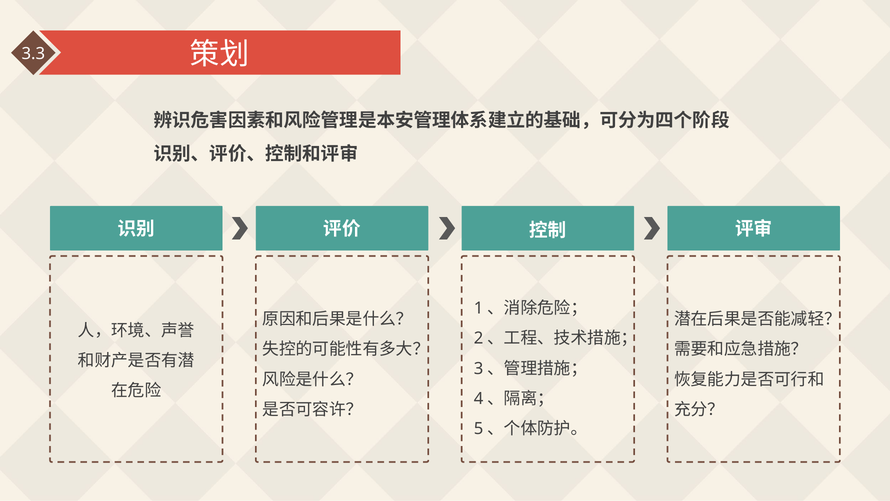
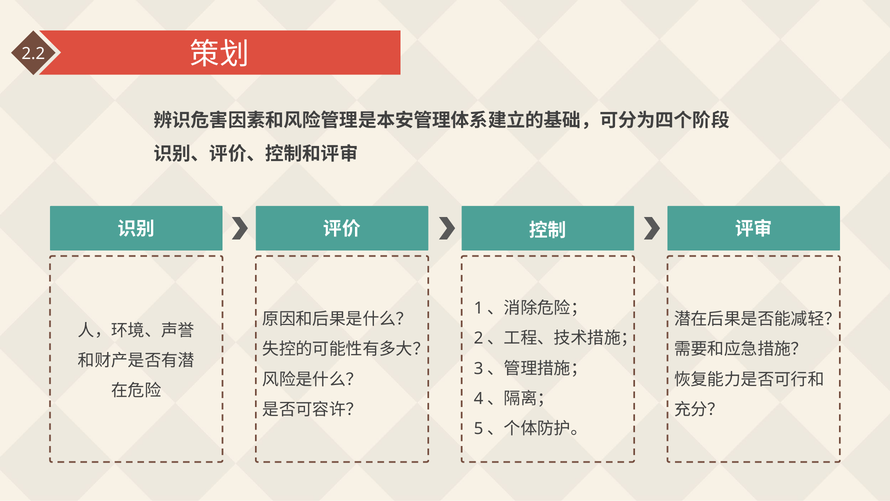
3.3: 3.3 -> 2.2
